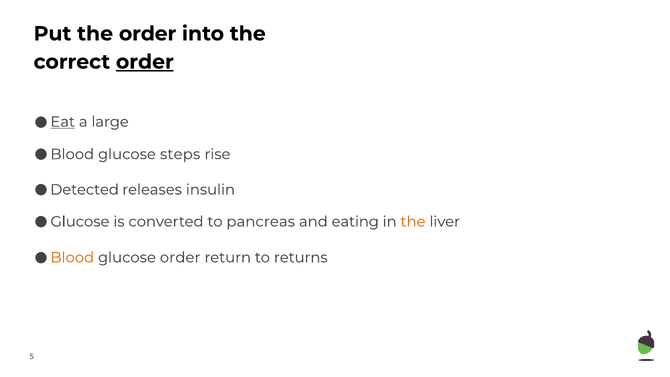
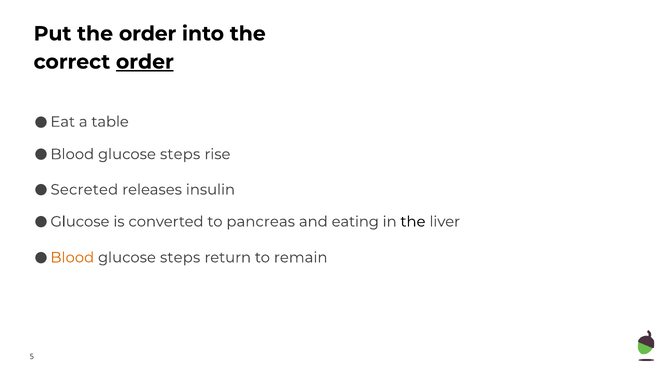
Eat underline: present -> none
large: large -> table
Detected: Detected -> Secreted
the at (413, 222) colour: orange -> black
order at (180, 257): order -> steps
returns: returns -> remain
